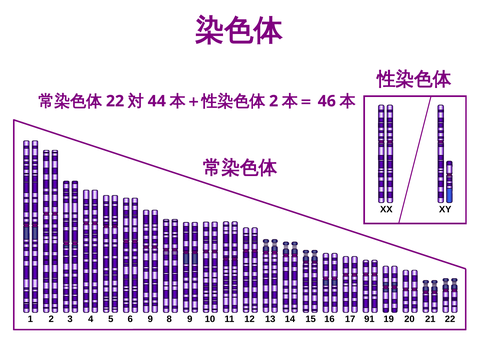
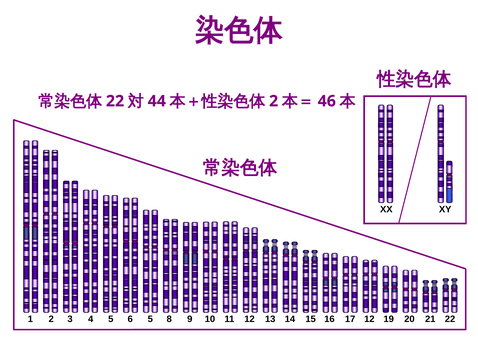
6 9: 9 -> 5
17 91: 91 -> 12
